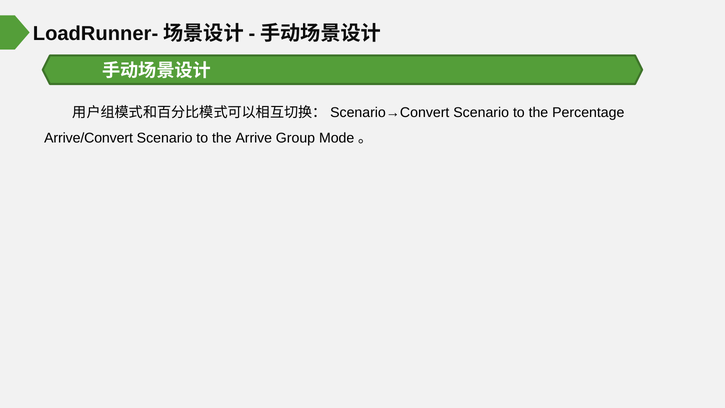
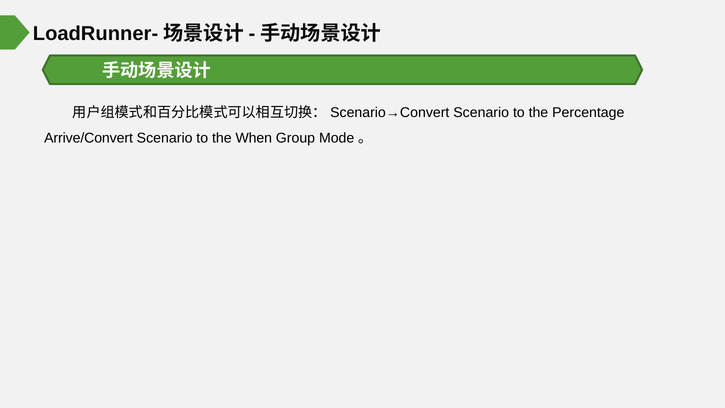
Arrive: Arrive -> When
